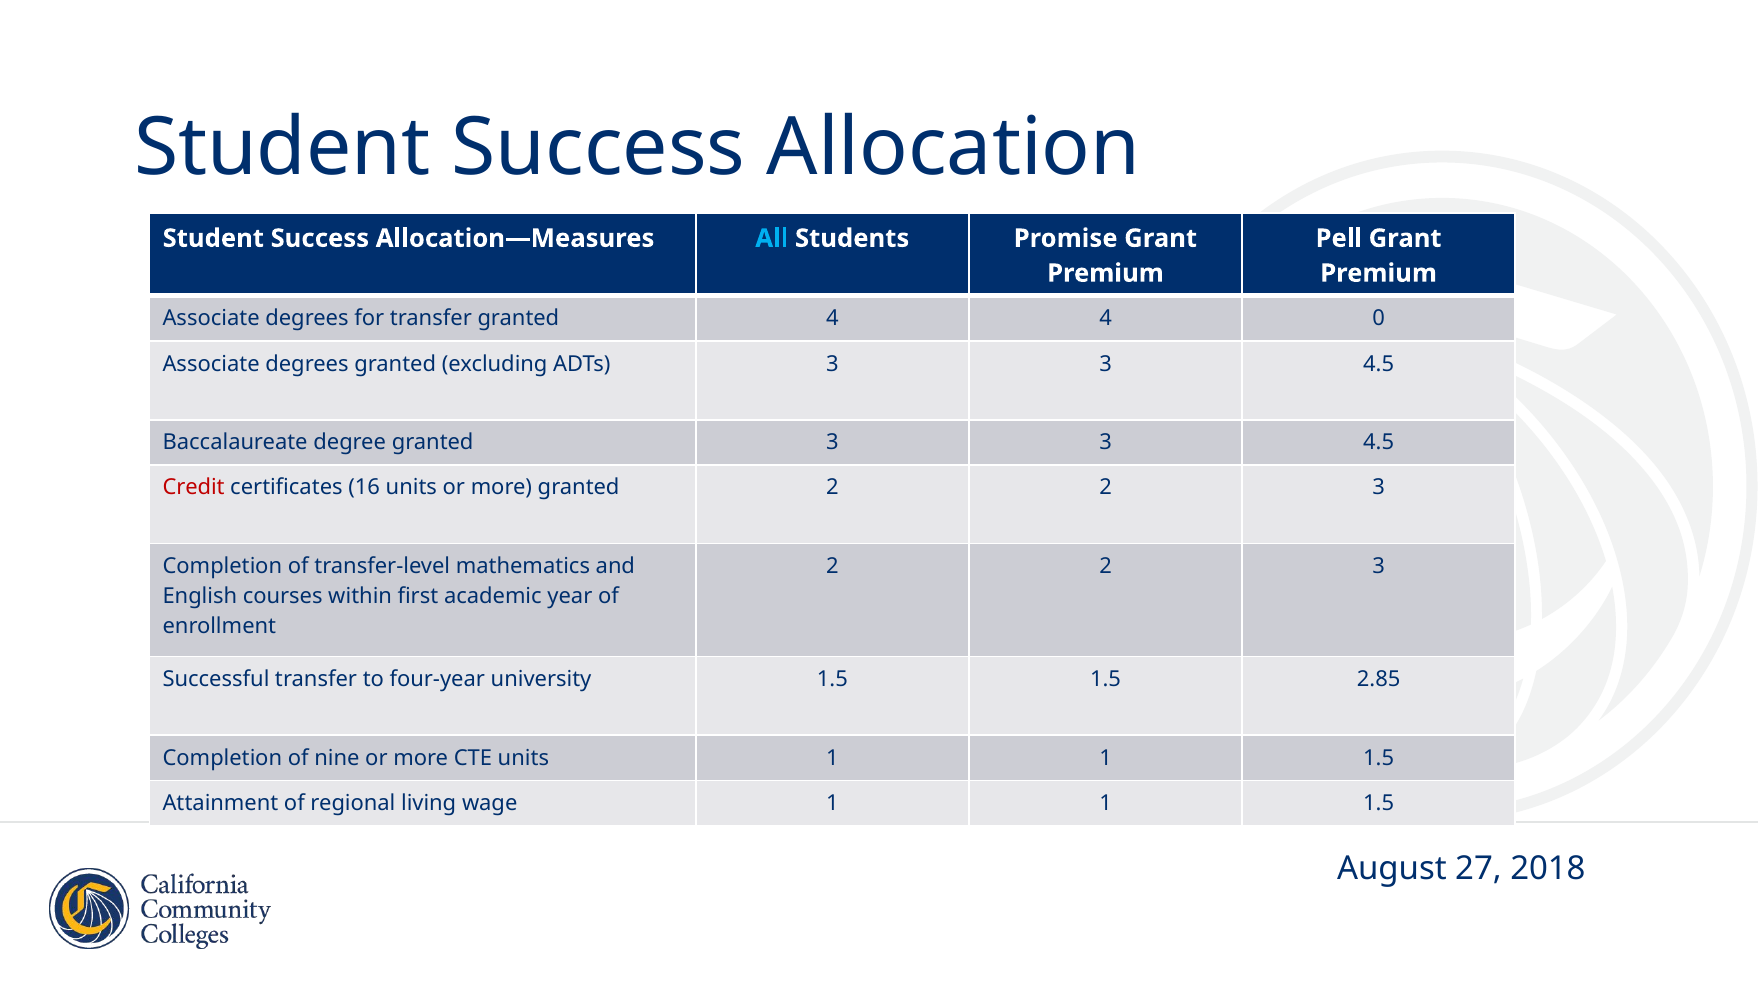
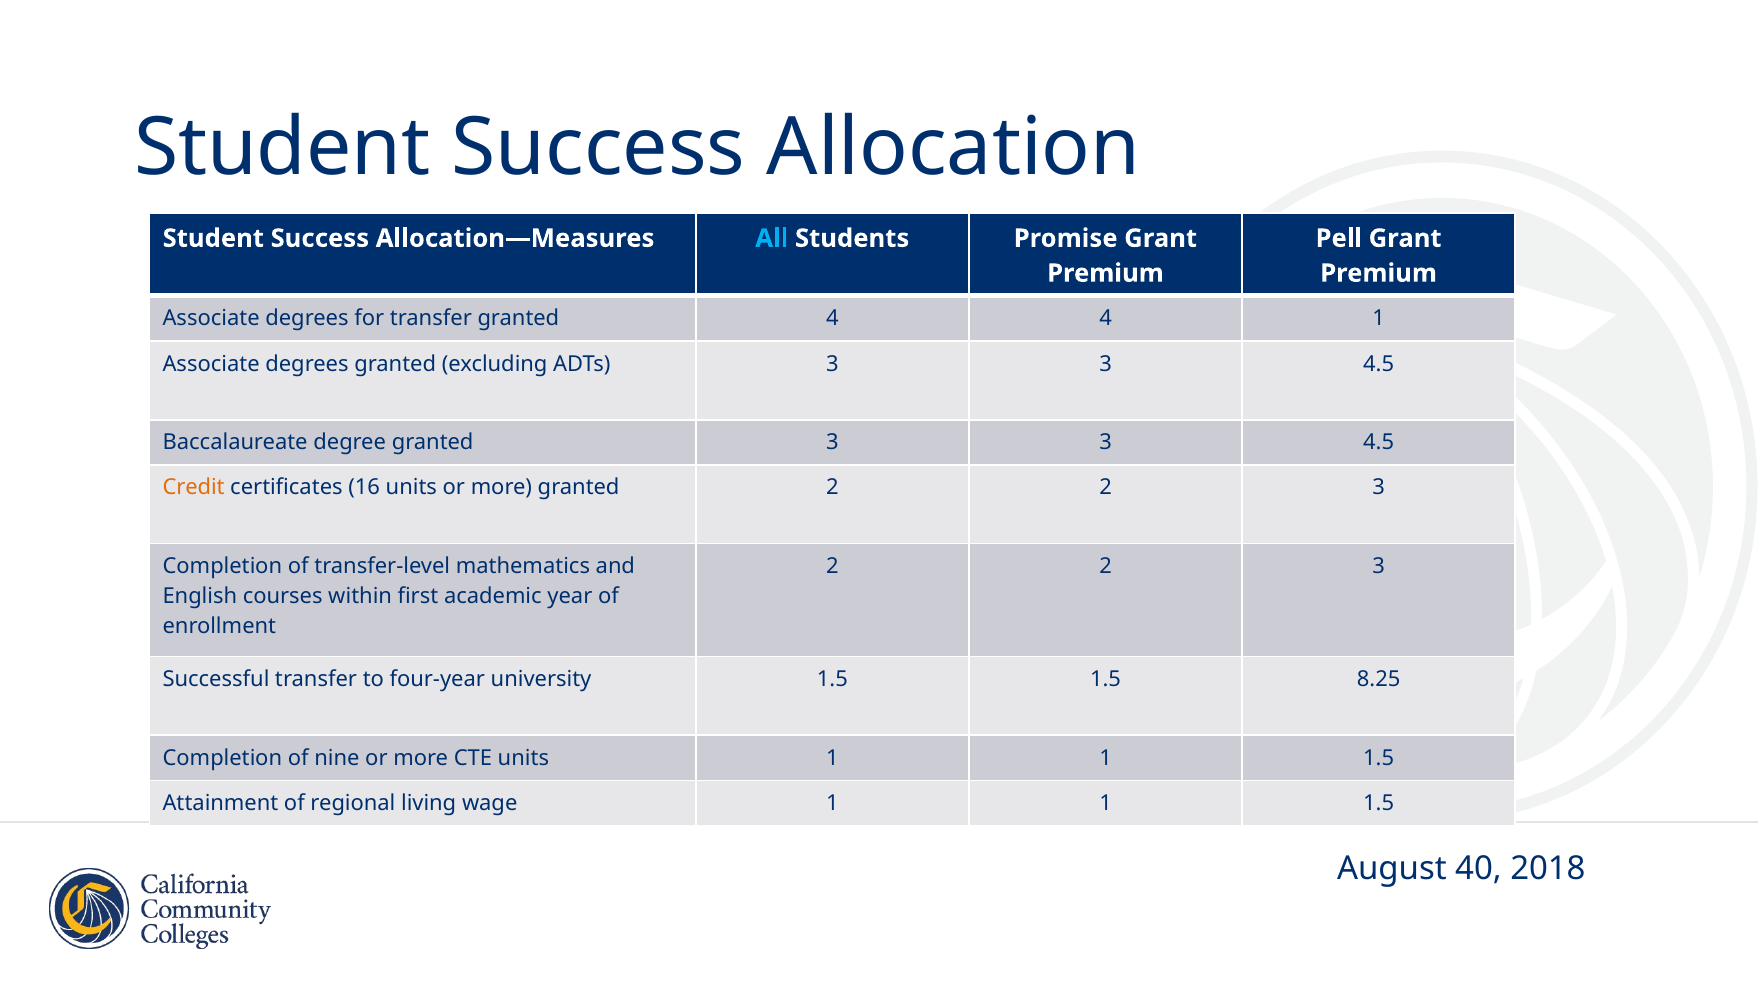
4 0: 0 -> 1
Credit colour: red -> orange
2.85: 2.85 -> 8.25
27: 27 -> 40
